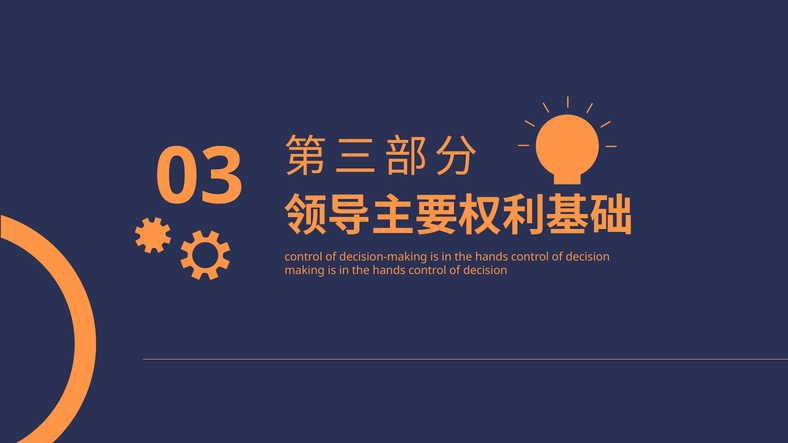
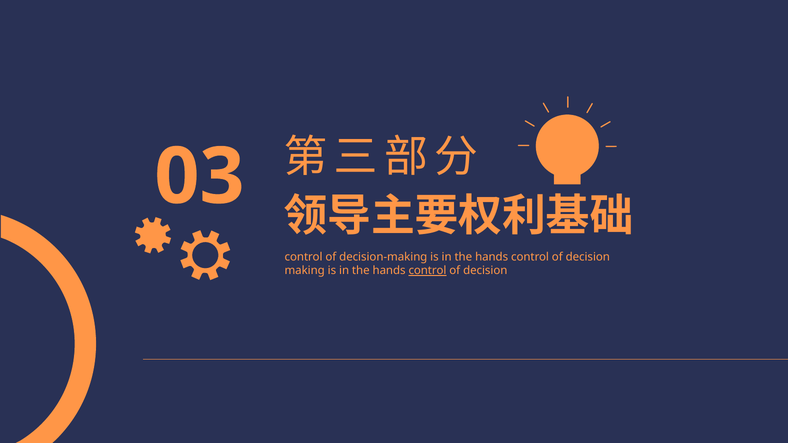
control at (427, 271) underline: none -> present
